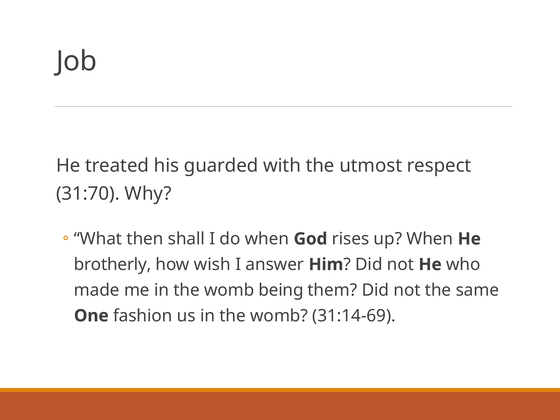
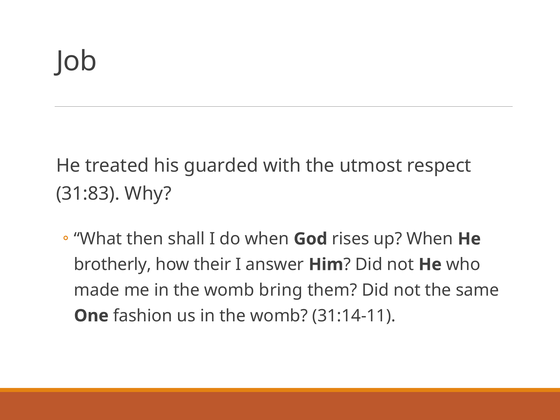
31:70: 31:70 -> 31:83
wish: wish -> their
being: being -> bring
31:14-69: 31:14-69 -> 31:14-11
